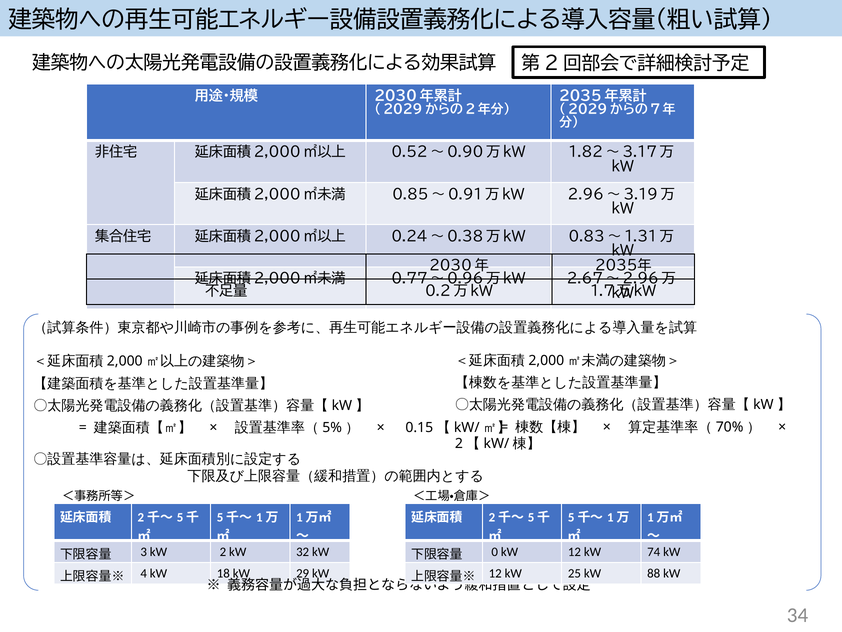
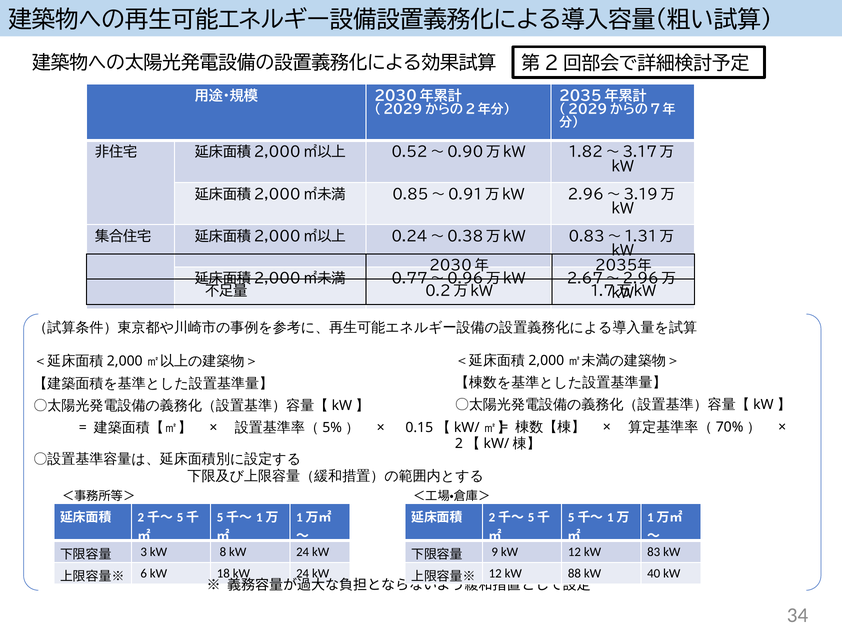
2: 2 -> 8
32 at (303, 551): 32 -> 24
0: 0 -> 9
74: 74 -> 83
4: 4 -> 6
18 kW 29: 29 -> 24
25: 25 -> 88
88: 88 -> 40
